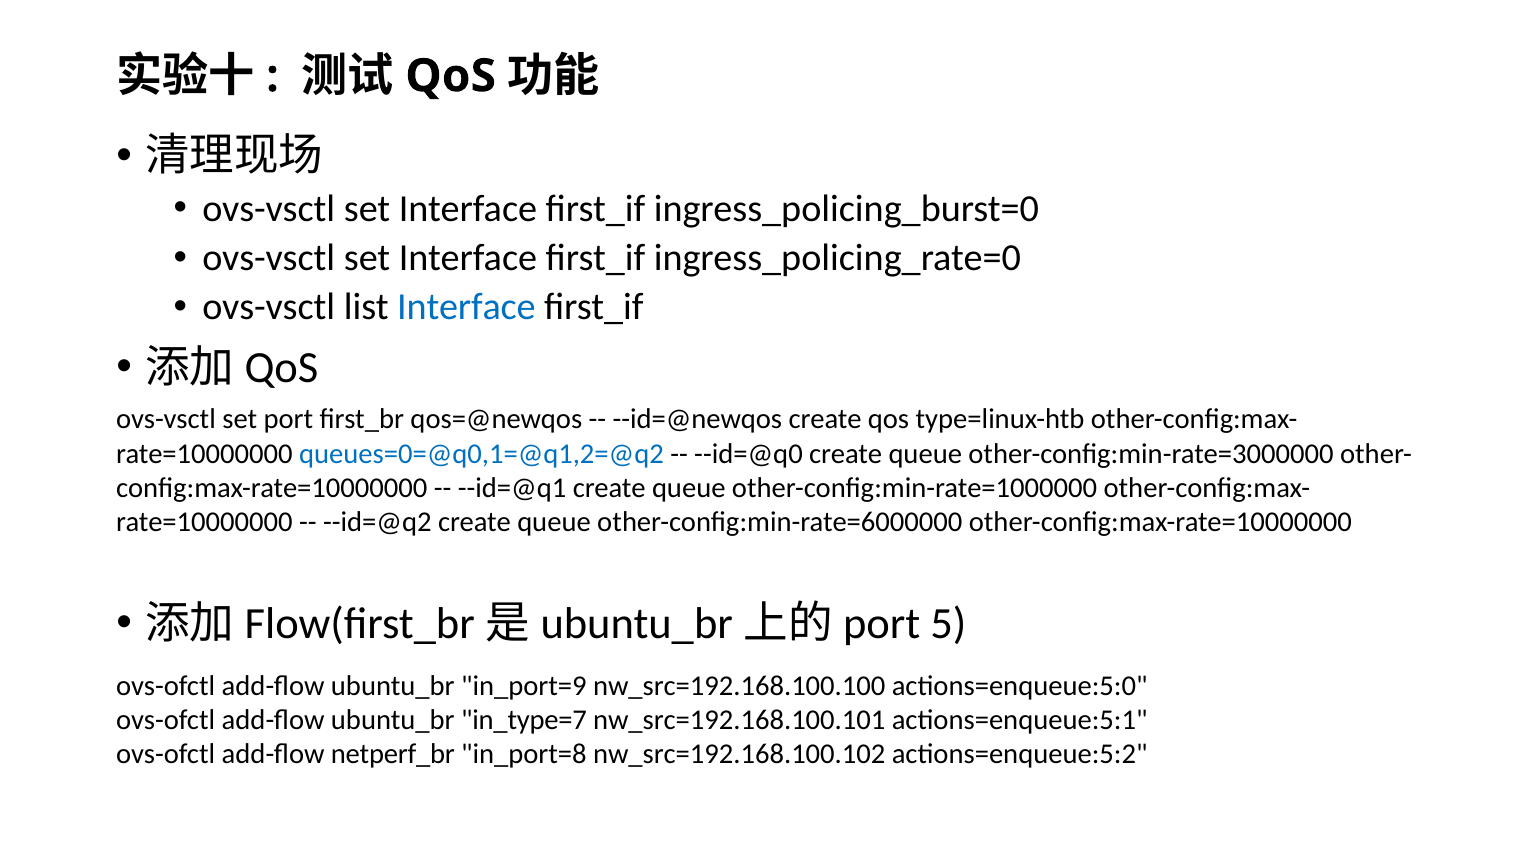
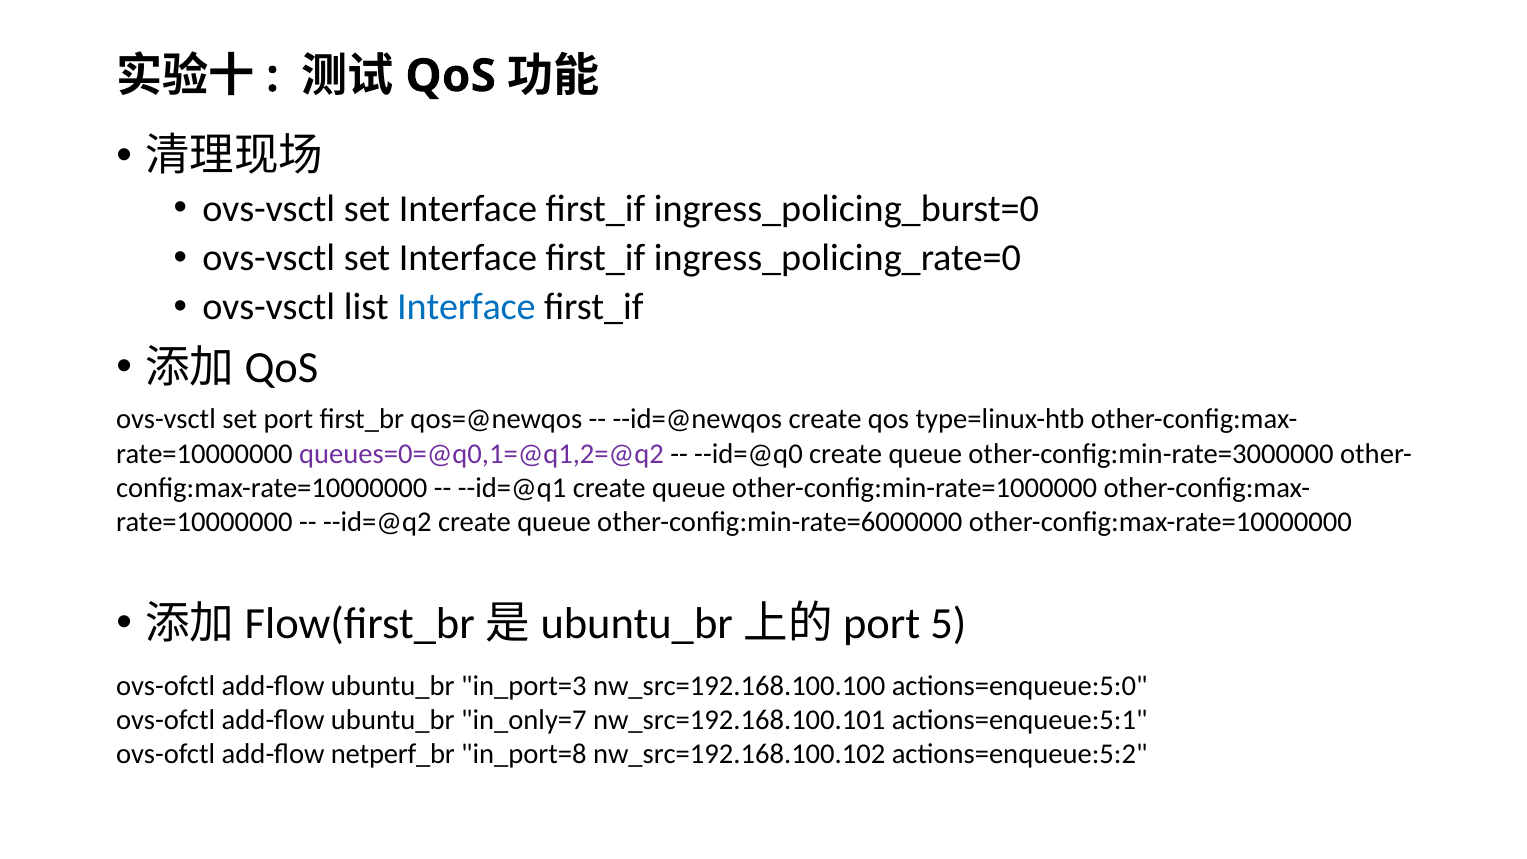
queues=0=@q0,1=@q1,2=@q2 colour: blue -> purple
in_port=9: in_port=9 -> in_port=3
in_type=7: in_type=7 -> in_only=7
